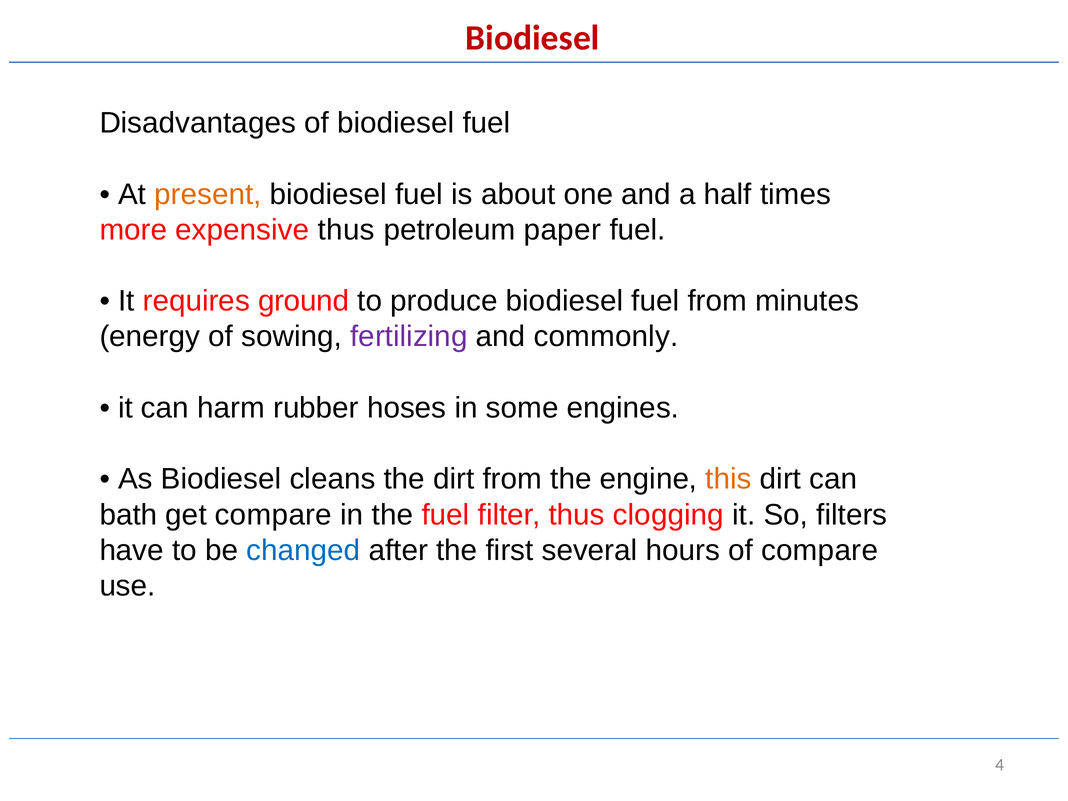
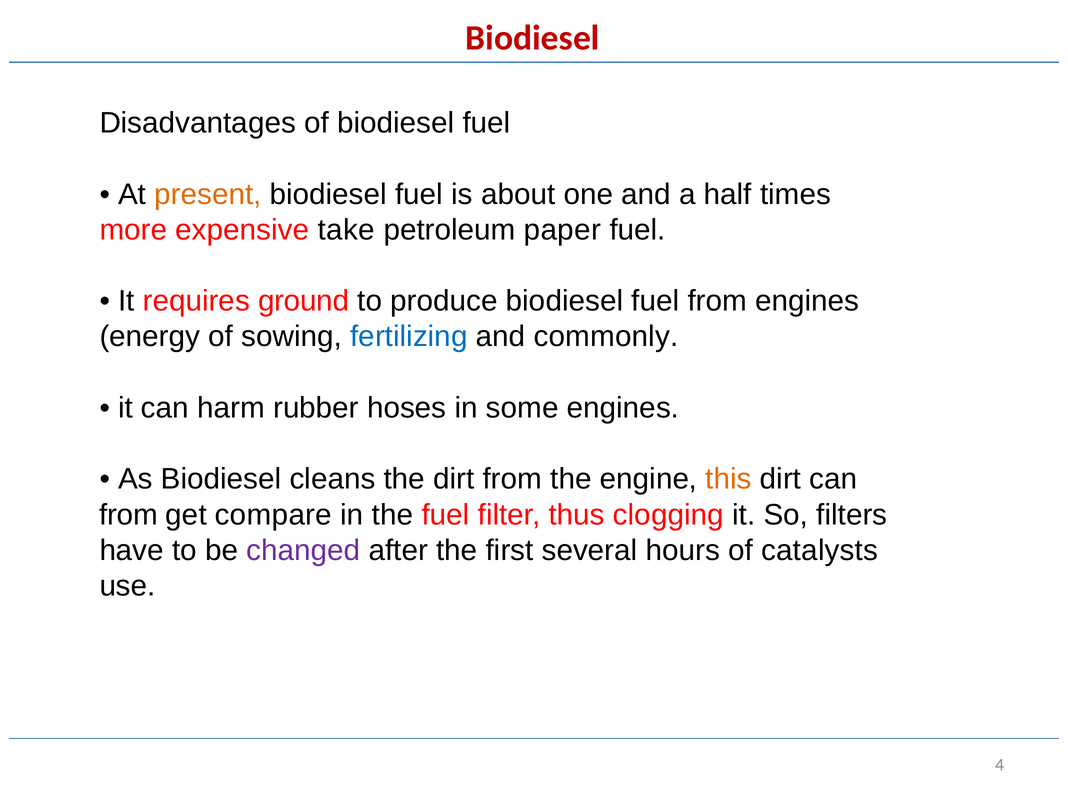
expensive thus: thus -> take
from minutes: minutes -> engines
fertilizing colour: purple -> blue
bath at (128, 515): bath -> from
changed colour: blue -> purple
of compare: compare -> catalysts
